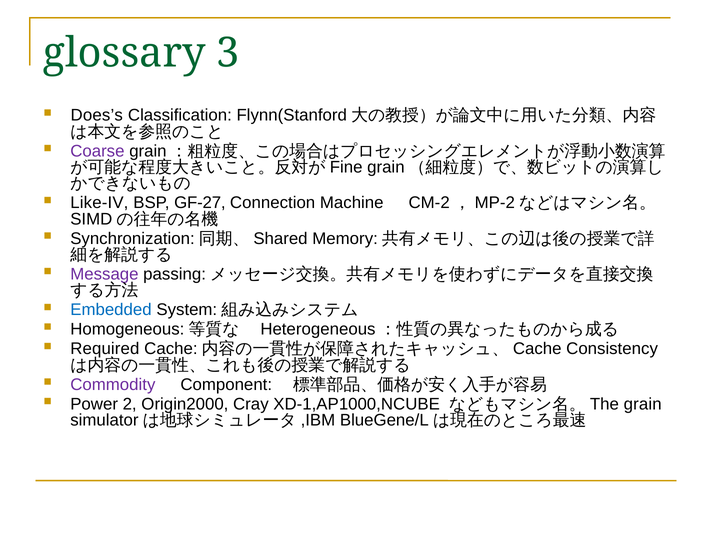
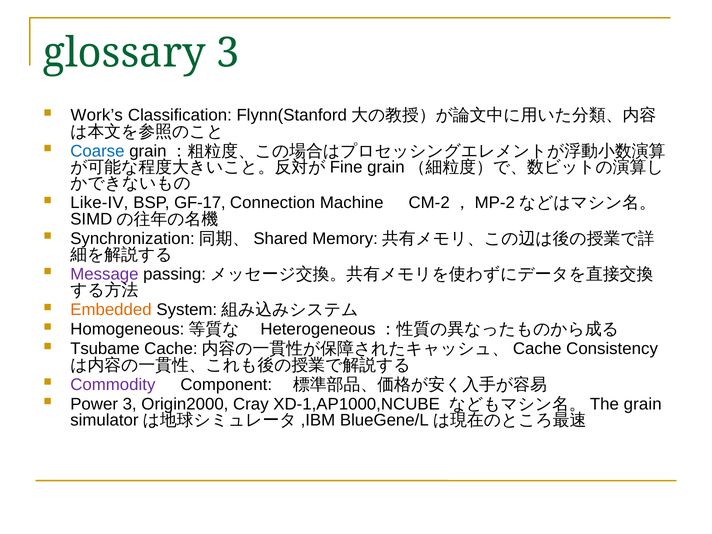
Does’s: Does’s -> Work’s
Coarse colour: purple -> blue
GF-27: GF-27 -> GF-17
Embedded colour: blue -> orange
Required: Required -> Tsubame
Power 2: 2 -> 3
